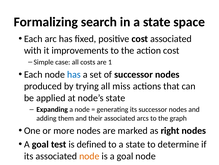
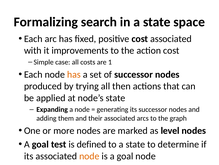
has at (74, 74) colour: blue -> orange
miss: miss -> then
right: right -> level
